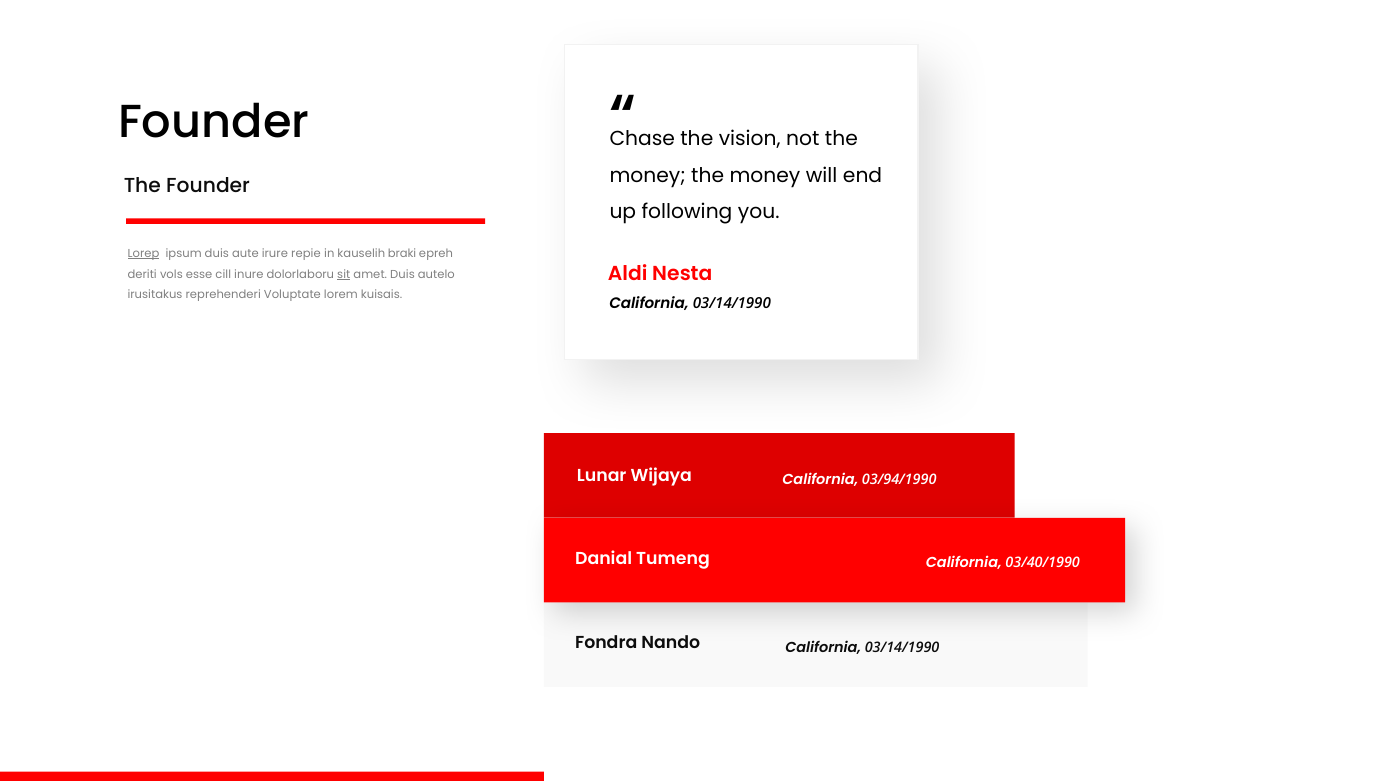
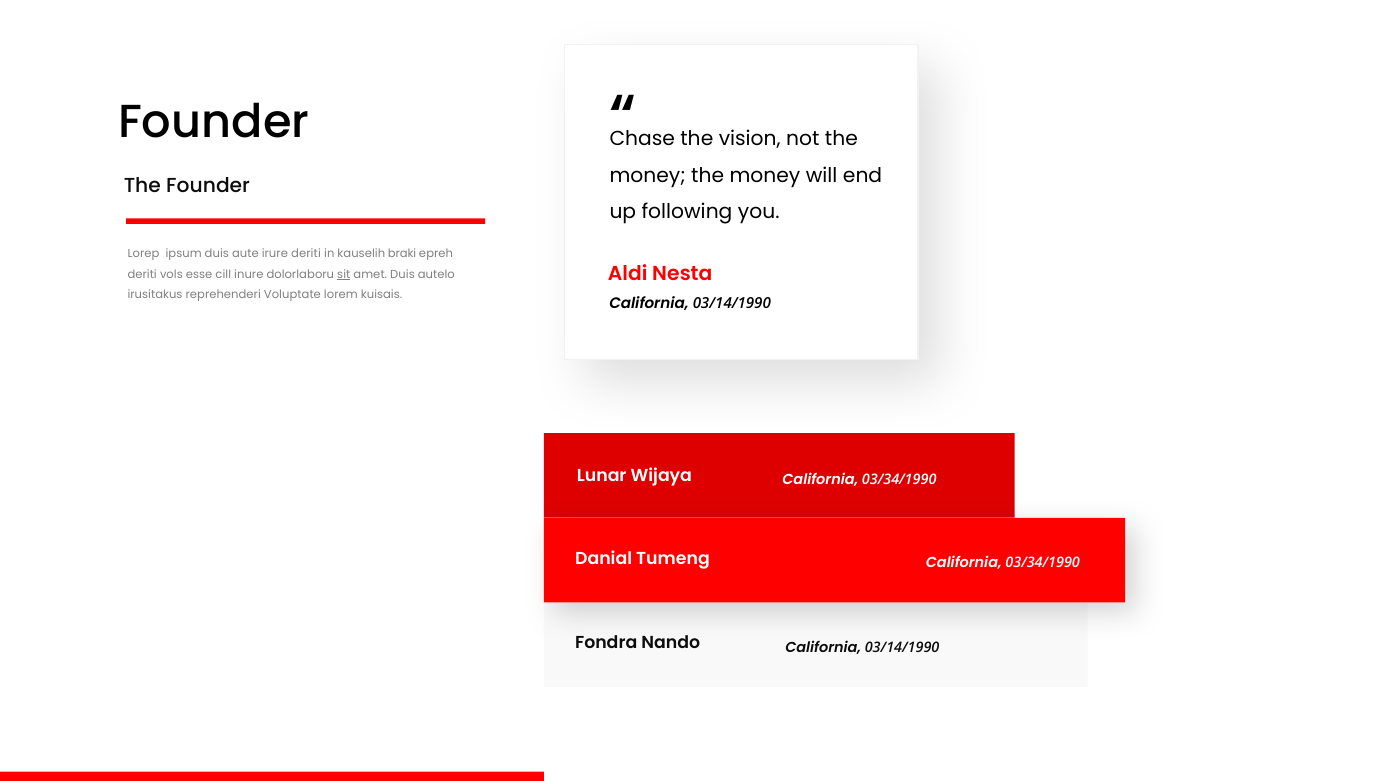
Lorep underline: present -> none
irure repie: repie -> deriti
03/94/1990 at (899, 480): 03/94/1990 -> 03/34/1990
03/40/1990 at (1043, 563): 03/40/1990 -> 03/34/1990
